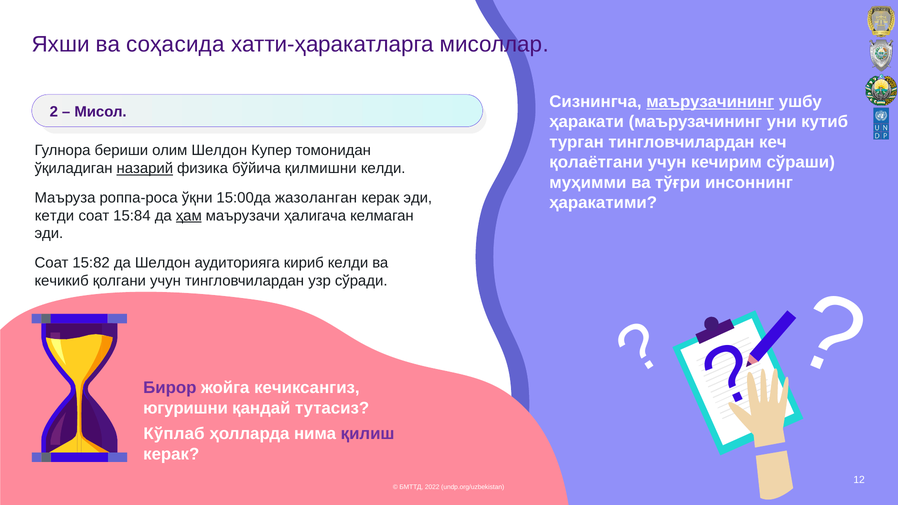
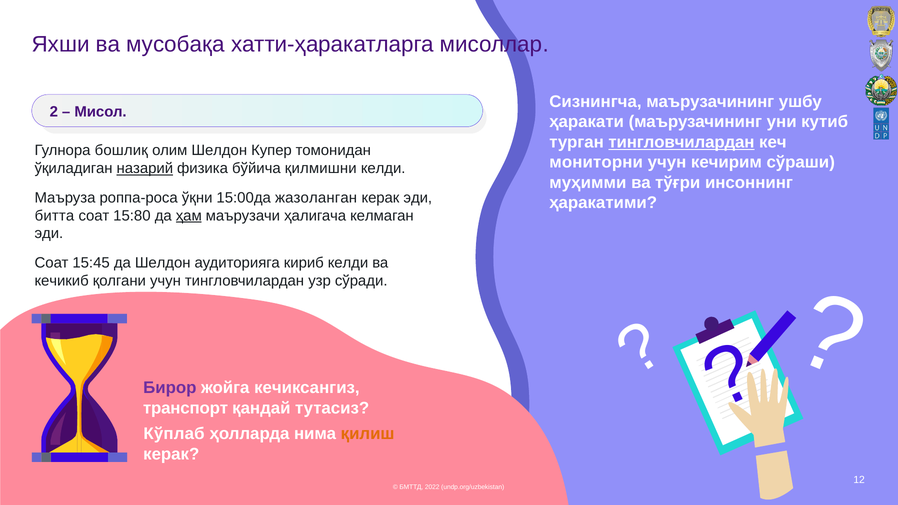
соҳасида: соҳасида -> мусобақа
маърузачининг at (710, 102) underline: present -> none
тингловчилардан at (681, 142) underline: none -> present
бeриши: бeриши -> бошлиқ
қолаётгани: қолаётгани -> мониторни
кeтди: кeтди -> битта
15:84: 15:84 -> 15:80
15:82: 15:82 -> 15:45
югуришни: югуришни -> транспорт
қилиш colour: purple -> orange
